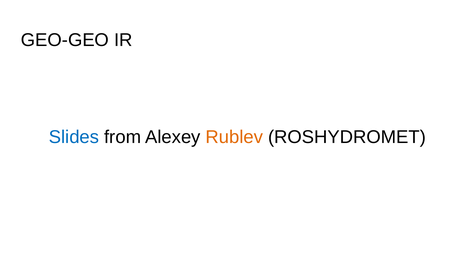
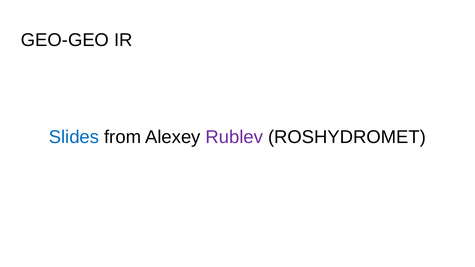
Rublev colour: orange -> purple
